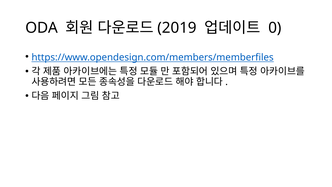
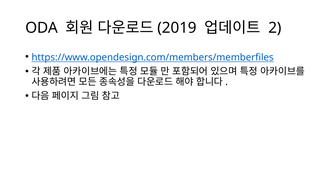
0: 0 -> 2
